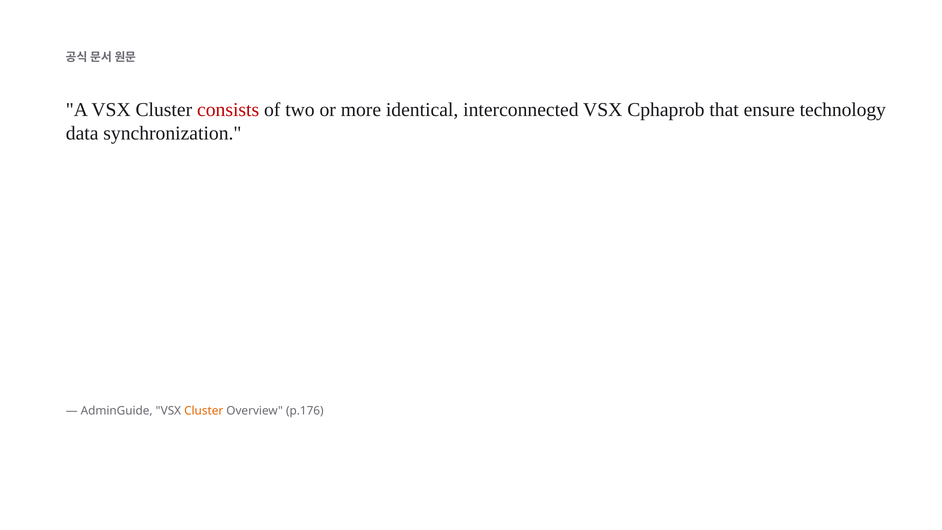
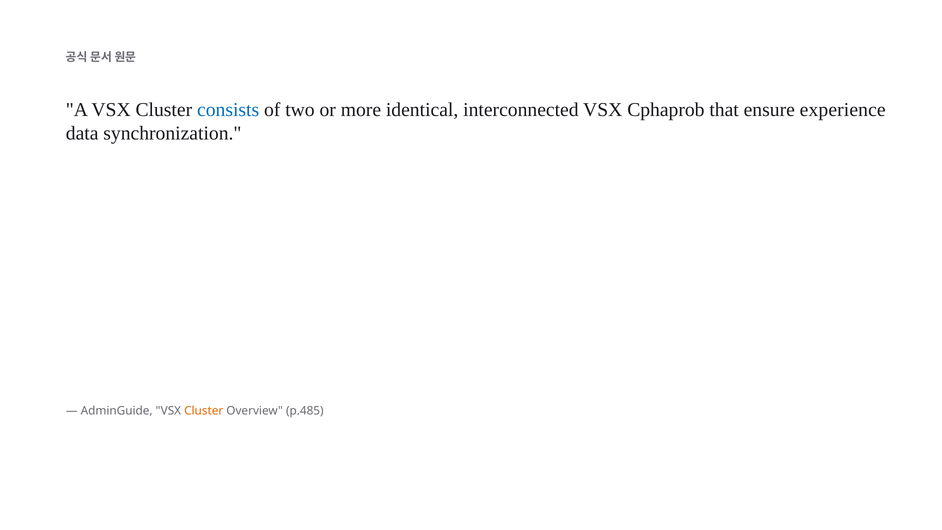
consists colour: red -> blue
technology: technology -> experience
p.176: p.176 -> p.485
